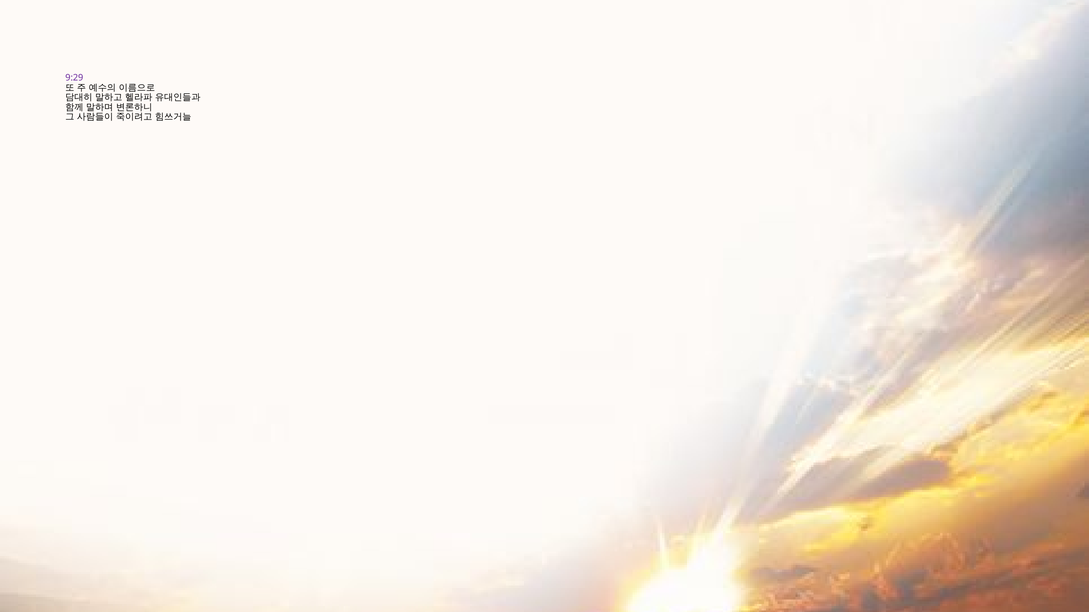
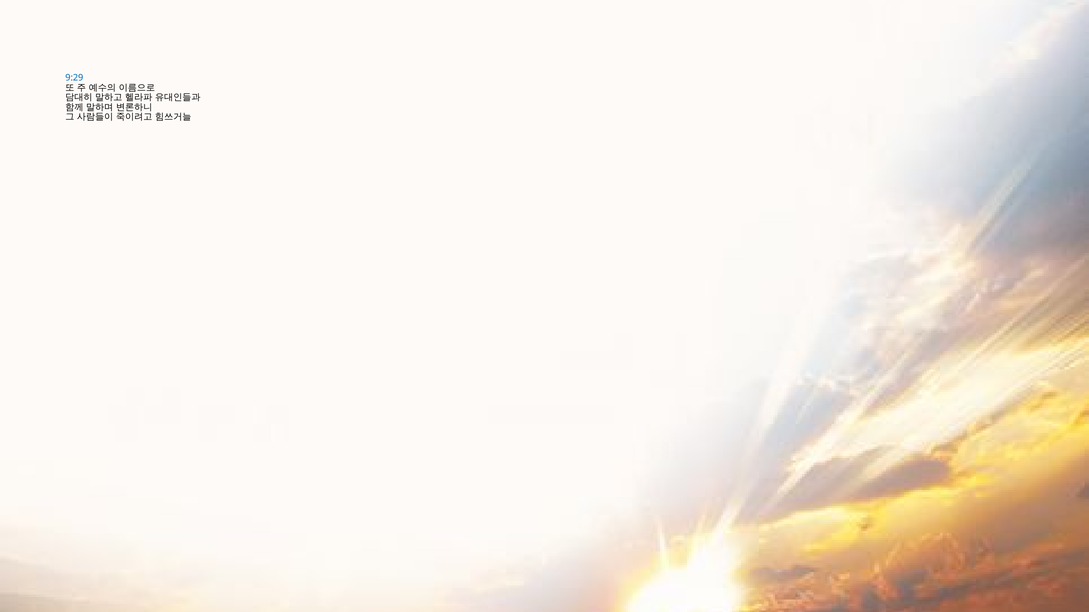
9:29 colour: purple -> blue
